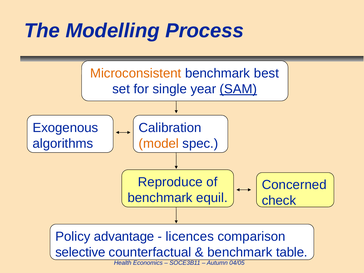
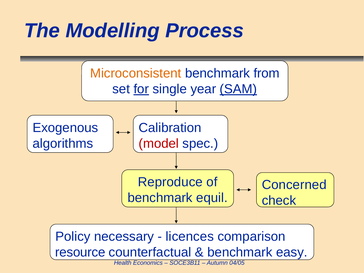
best: best -> from
for underline: none -> present
model colour: orange -> red
advantage: advantage -> necessary
selective: selective -> resource
table: table -> easy
